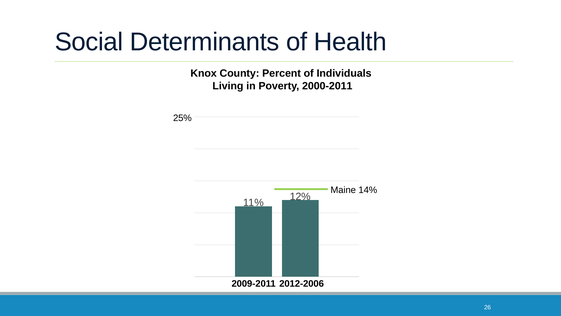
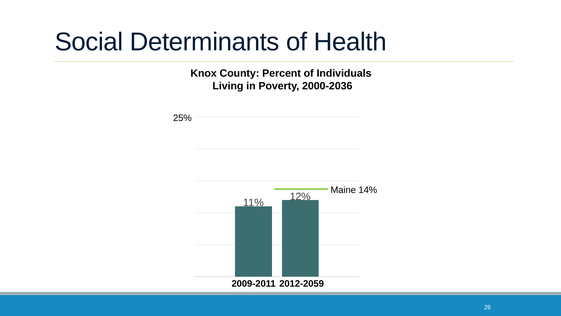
2000-2011: 2000-2011 -> 2000-2036
2012-2006: 2012-2006 -> 2012-2059
